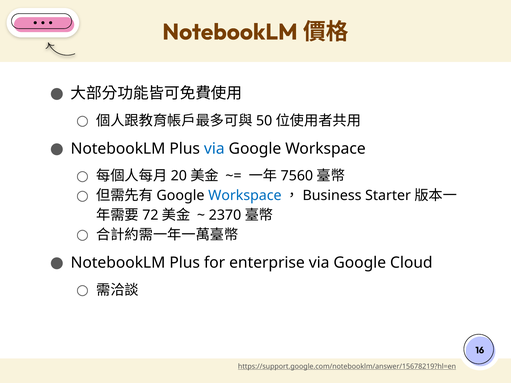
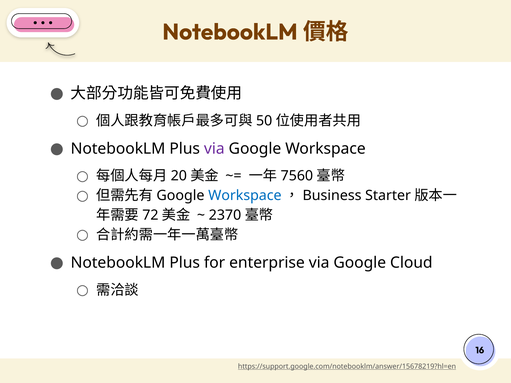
via at (214, 149) colour: blue -> purple
